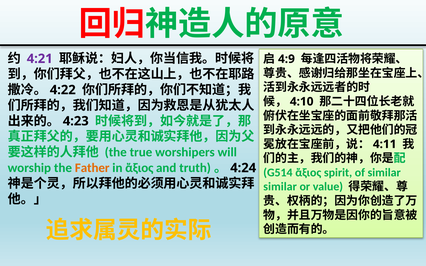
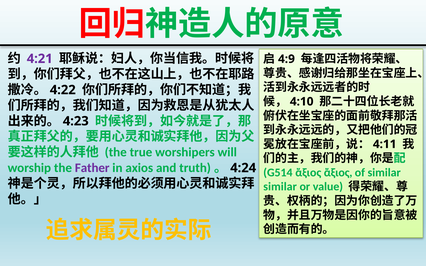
Father colour: orange -> purple
in ἄξιος: ἄξιος -> axios
ἄξιος spirit: spirit -> ἄξιος
